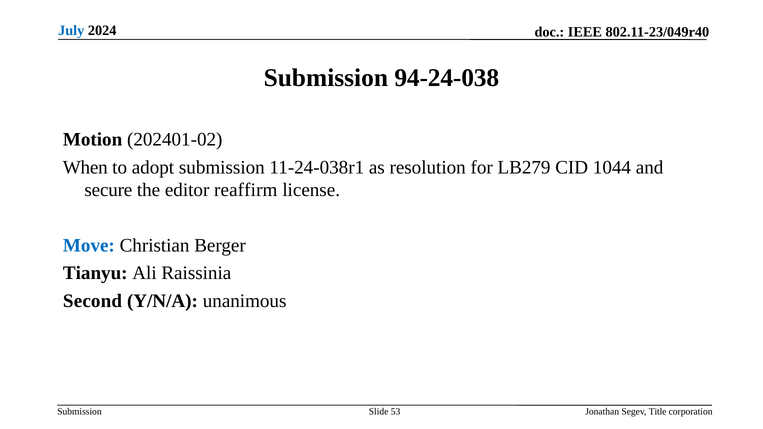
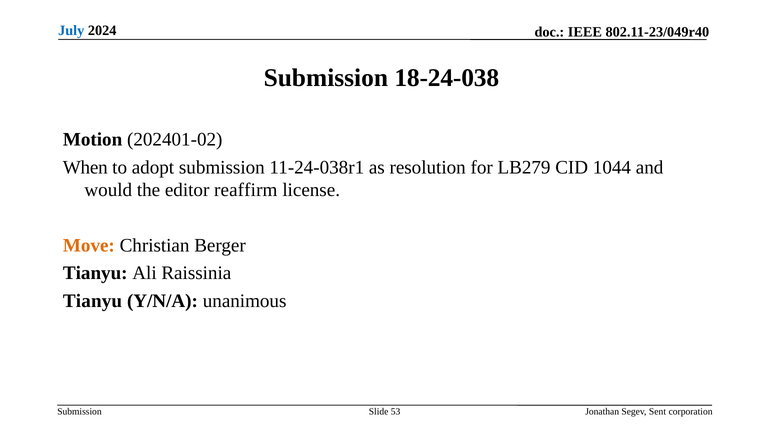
94-24-038: 94-24-038 -> 18-24-038
secure: secure -> would
Move colour: blue -> orange
Second at (93, 301): Second -> Tianyu
Title: Title -> Sent
